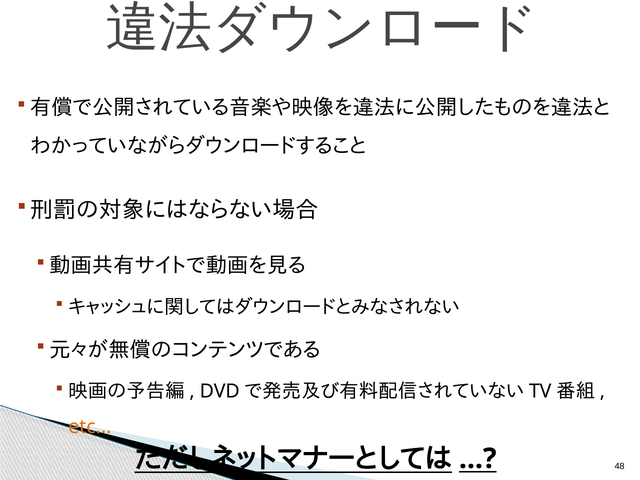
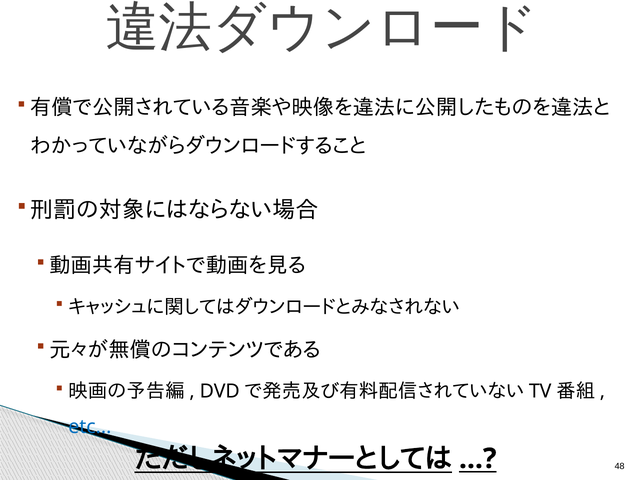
etc colour: orange -> blue
